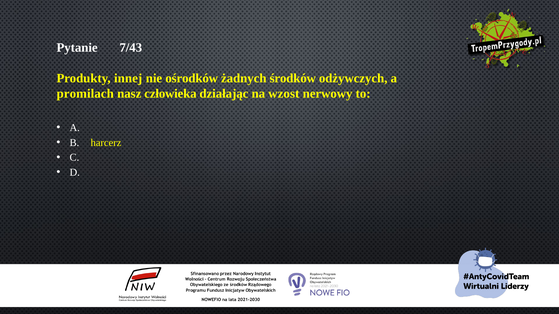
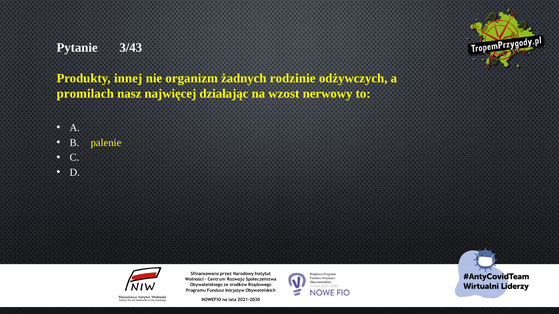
7/43: 7/43 -> 3/43
ośrodków: ośrodków -> organizm
środków: środków -> rodzinie
człowieka: człowieka -> najwięcej
harcerz: harcerz -> palenie
